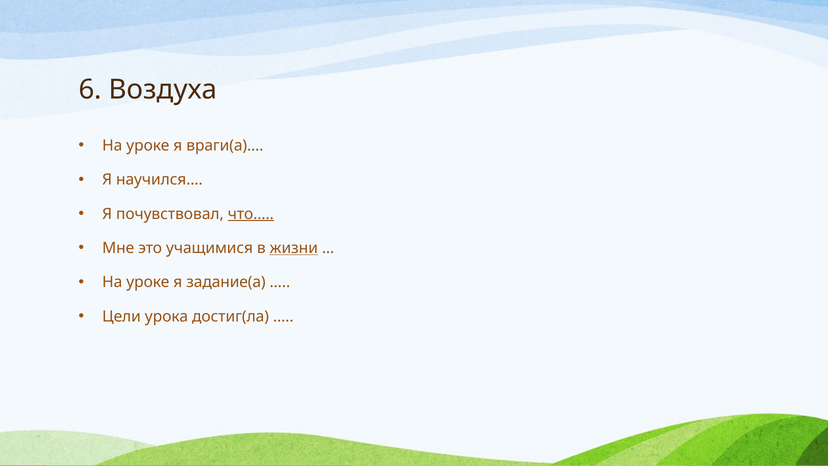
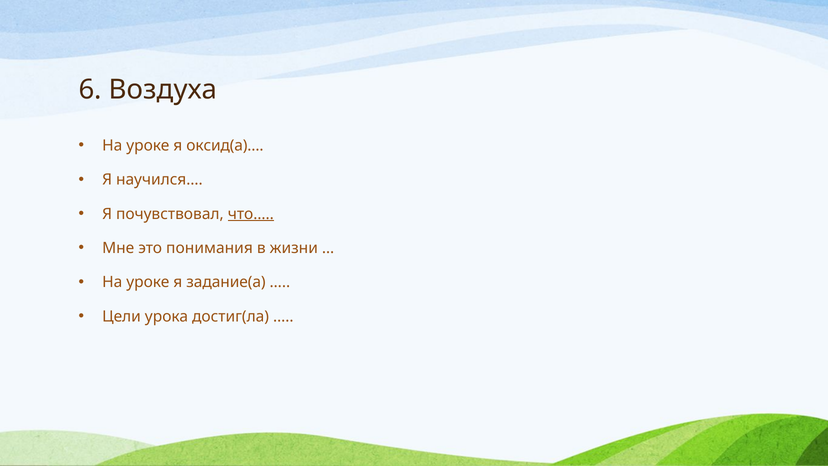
враги(а)…: враги(а)… -> оксид(а)…
учащимися: учащимися -> понимания
жизни underline: present -> none
